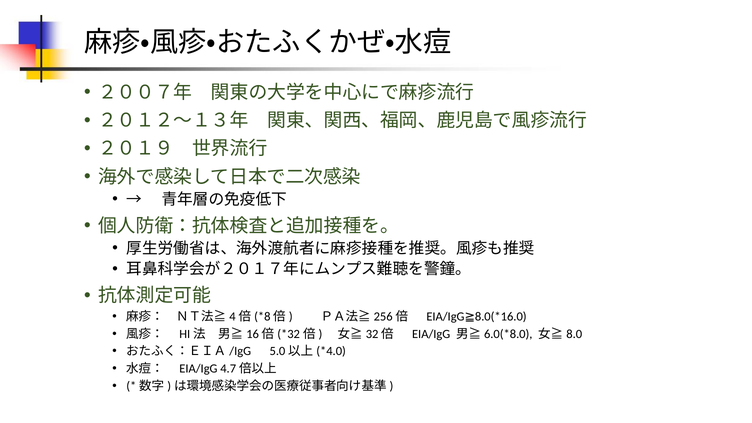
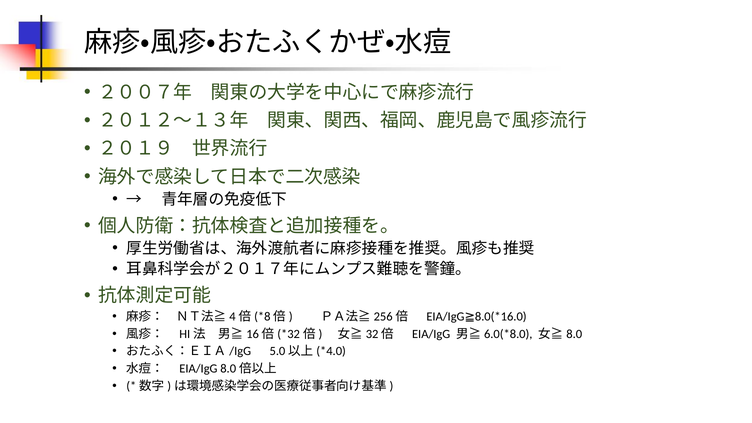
4.7: 4.7 -> 8.0
